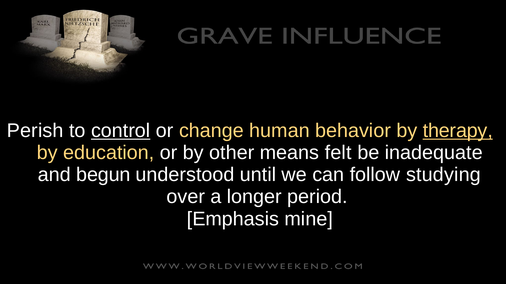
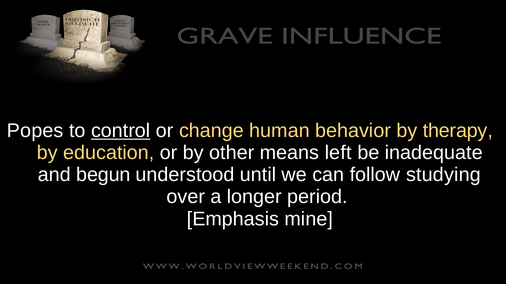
Perish: Perish -> Popes
therapy underline: present -> none
felt: felt -> left
